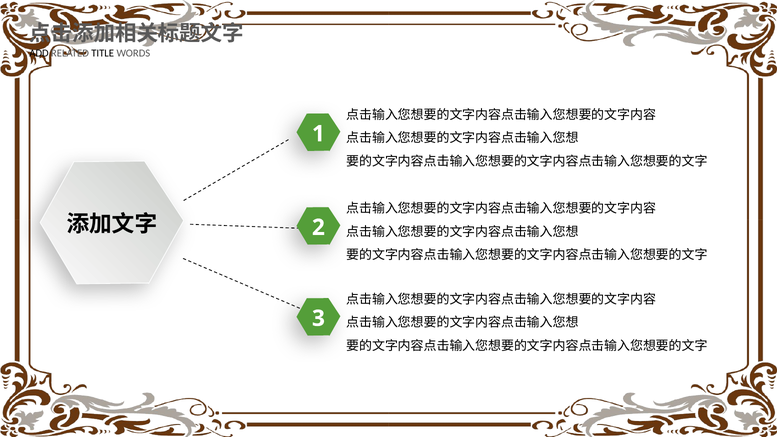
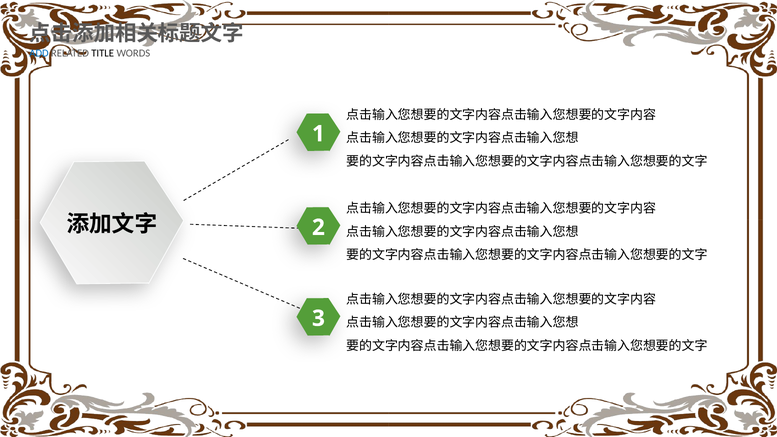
ADD colour: black -> blue
